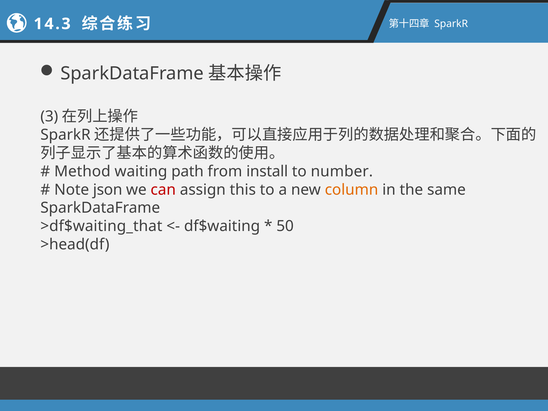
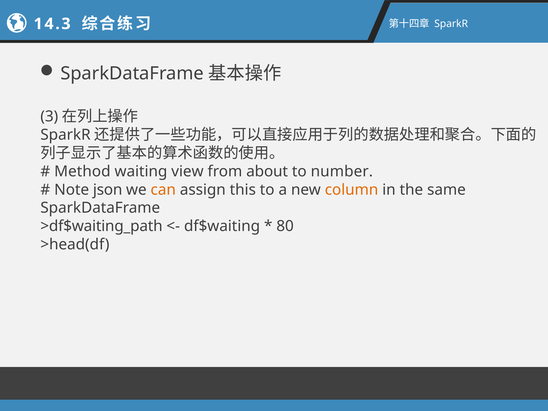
path: path -> view
install: install -> about
can colour: red -> orange
>df$waiting_that: >df$waiting_that -> >df$waiting_path
50: 50 -> 80
